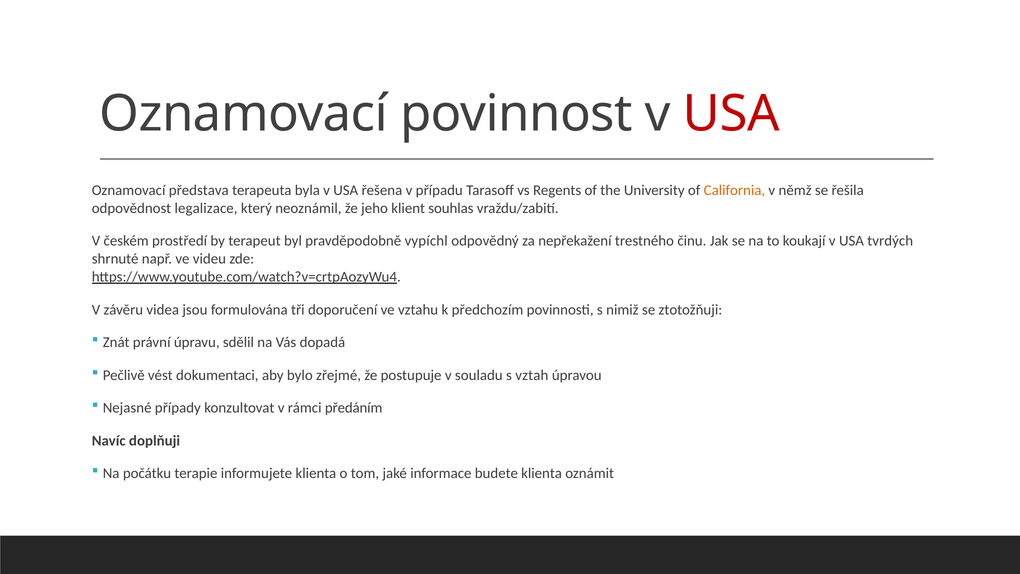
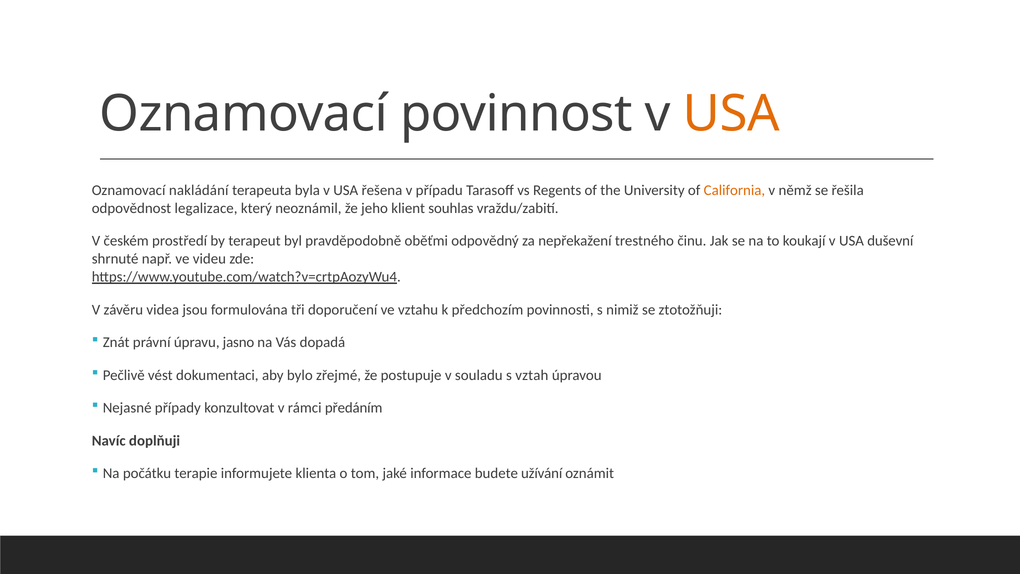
USA at (731, 114) colour: red -> orange
představa: představa -> nakládání
vypíchl: vypíchl -> oběťmi
tvrdých: tvrdých -> duševní
sdělil: sdělil -> jasno
budete klienta: klienta -> užívání
